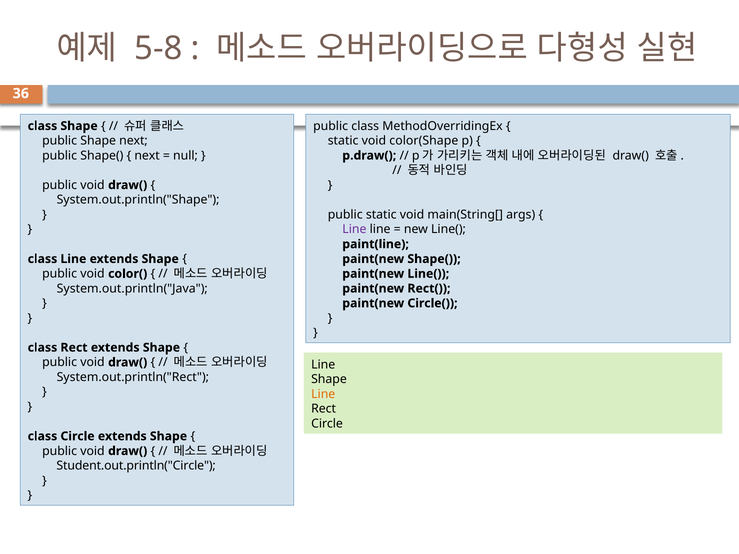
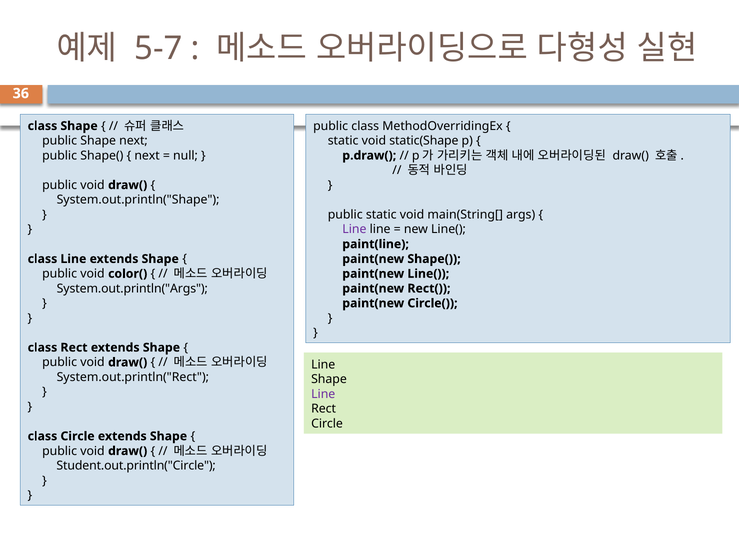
5-8: 5-8 -> 5-7
color(Shape: color(Shape -> static(Shape
System.out.println("Java: System.out.println("Java -> System.out.println("Args
Line at (323, 394) colour: orange -> purple
